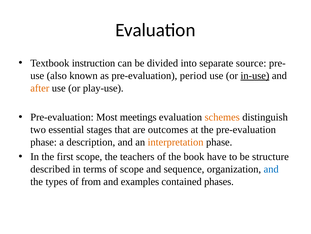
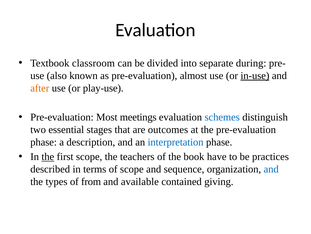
instruction: instruction -> classroom
source: source -> during
period: period -> almost
schemes colour: orange -> blue
interpretation colour: orange -> blue
the at (48, 156) underline: none -> present
structure: structure -> practices
examples: examples -> available
phases: phases -> giving
